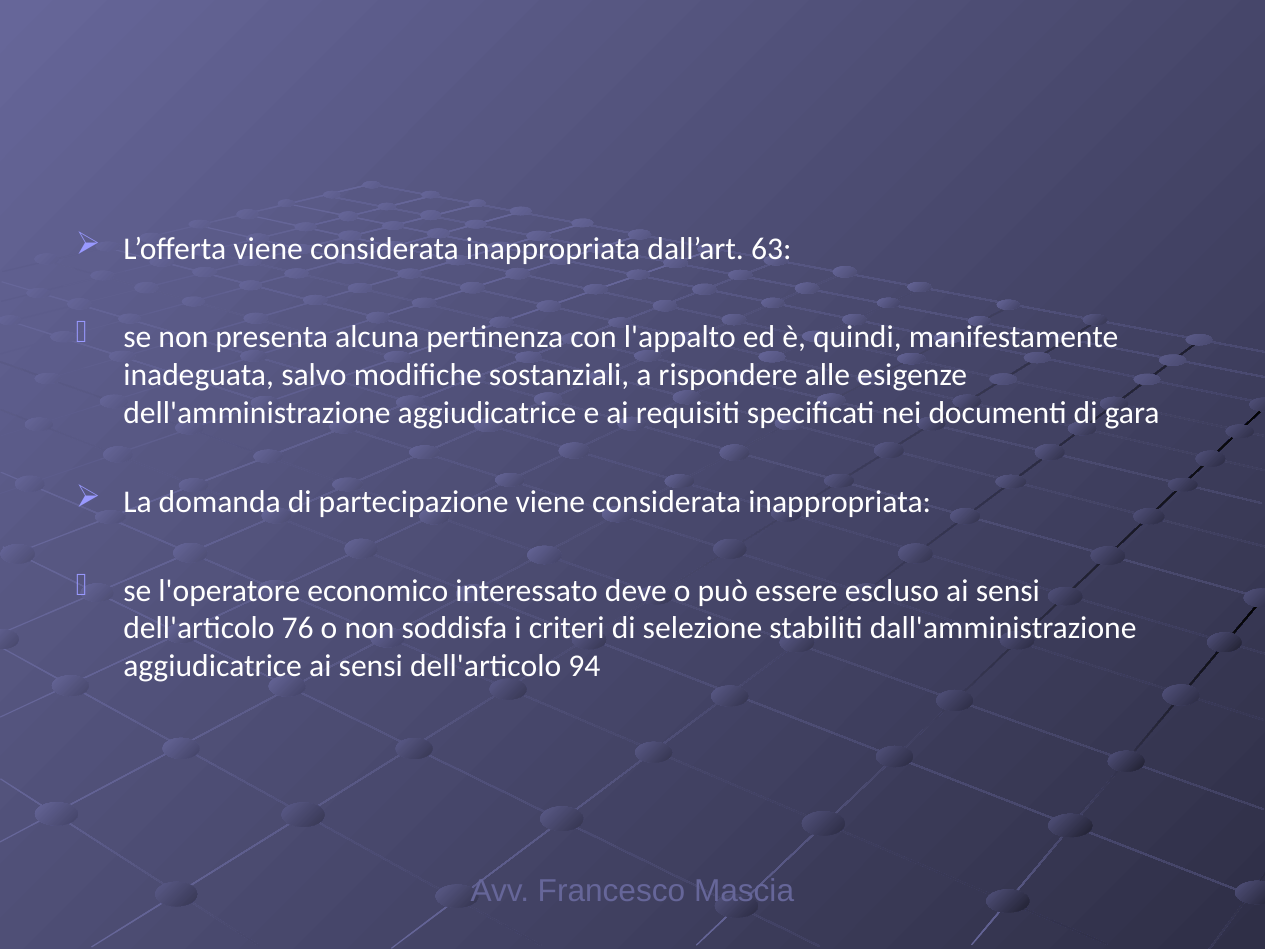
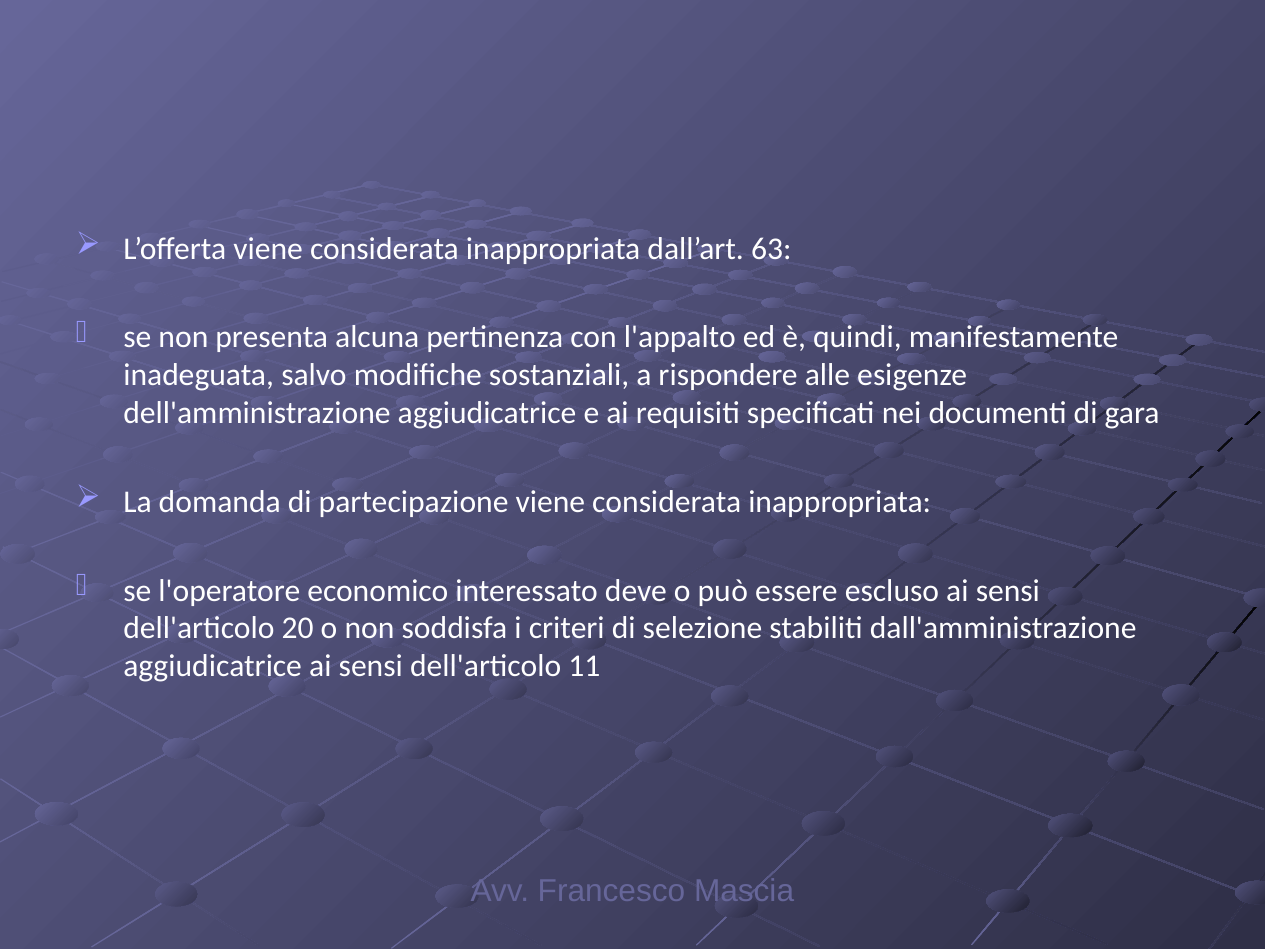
76: 76 -> 20
94: 94 -> 11
